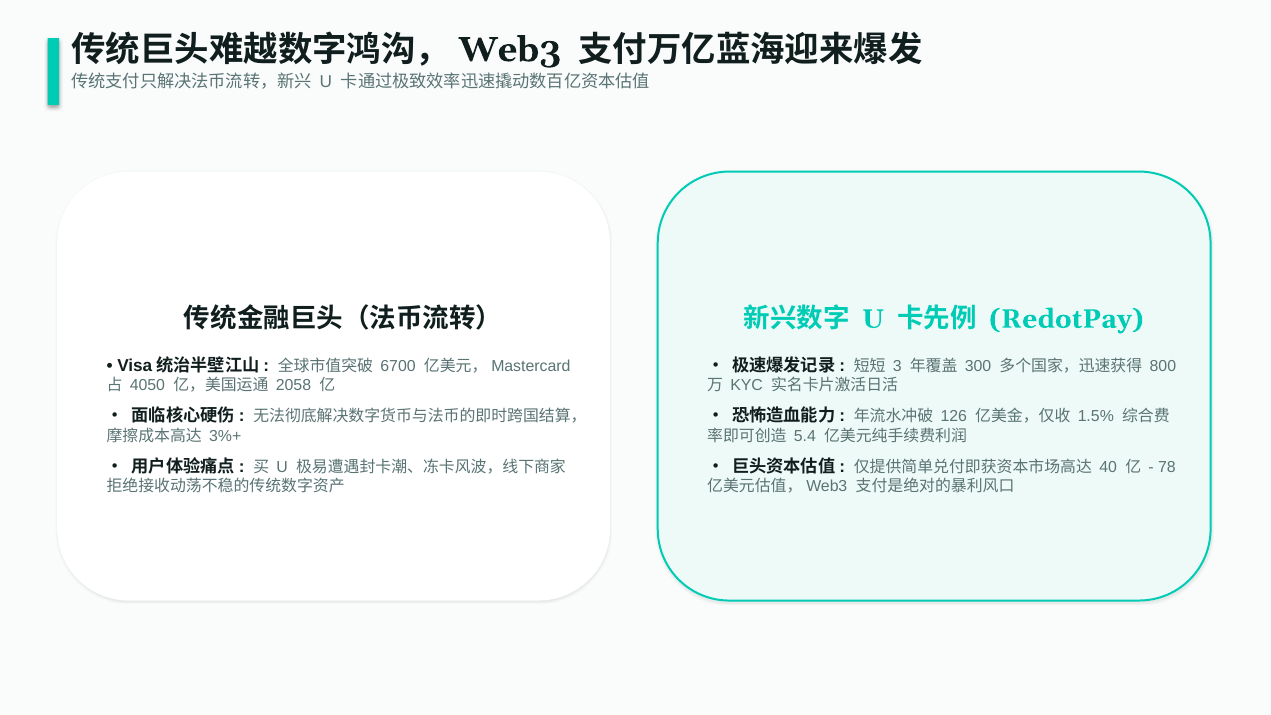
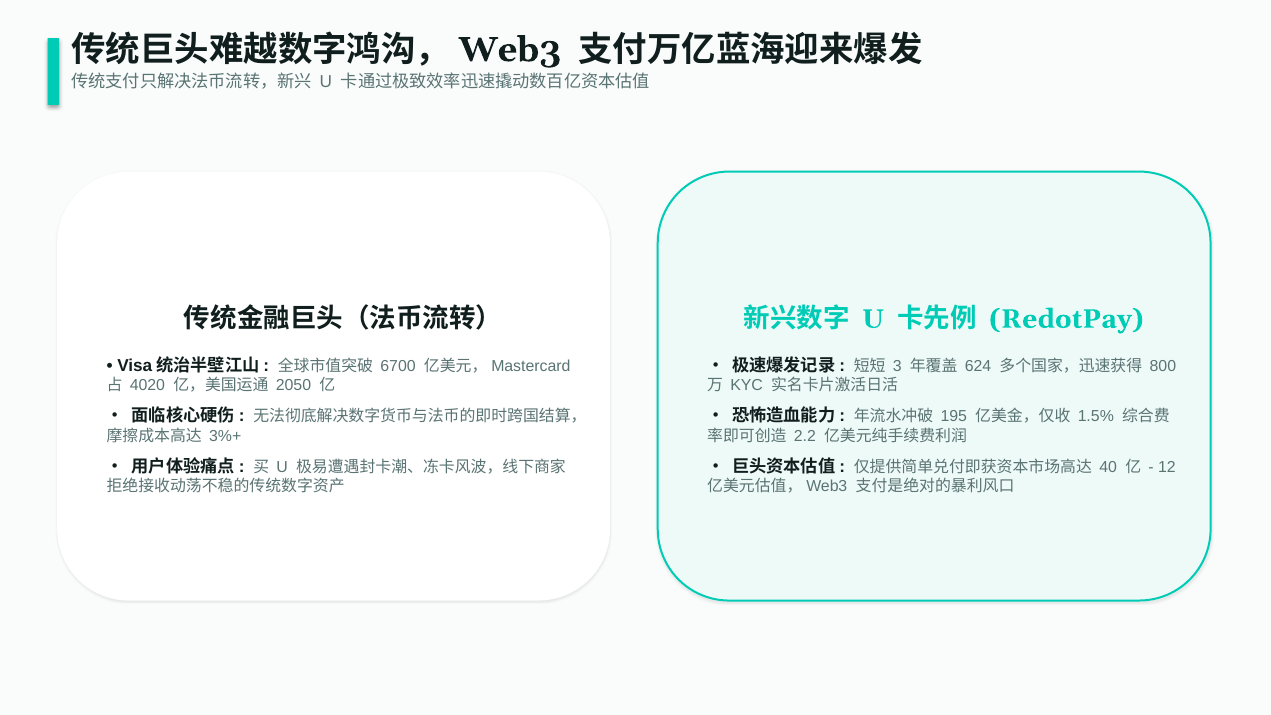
300: 300 -> 624
4050: 4050 -> 4020
2058: 2058 -> 2050
126: 126 -> 195
5.4: 5.4 -> 2.2
78: 78 -> 12
